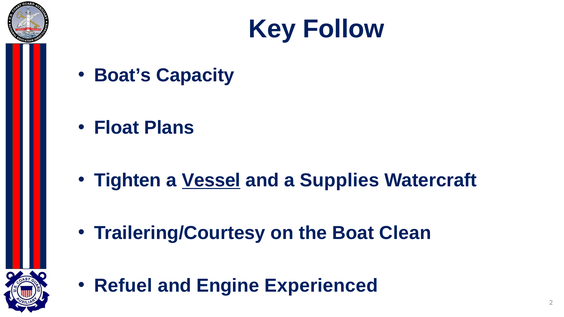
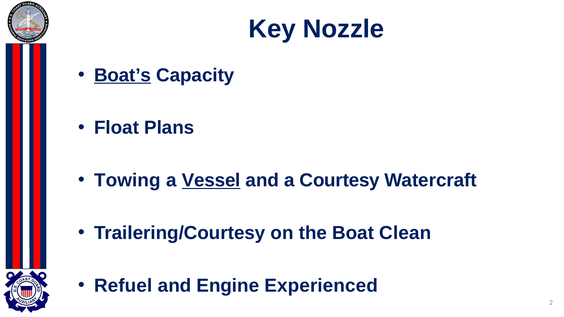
Follow: Follow -> Nozzle
Boat’s underline: none -> present
Tighten: Tighten -> Towing
Supplies: Supplies -> Courtesy
